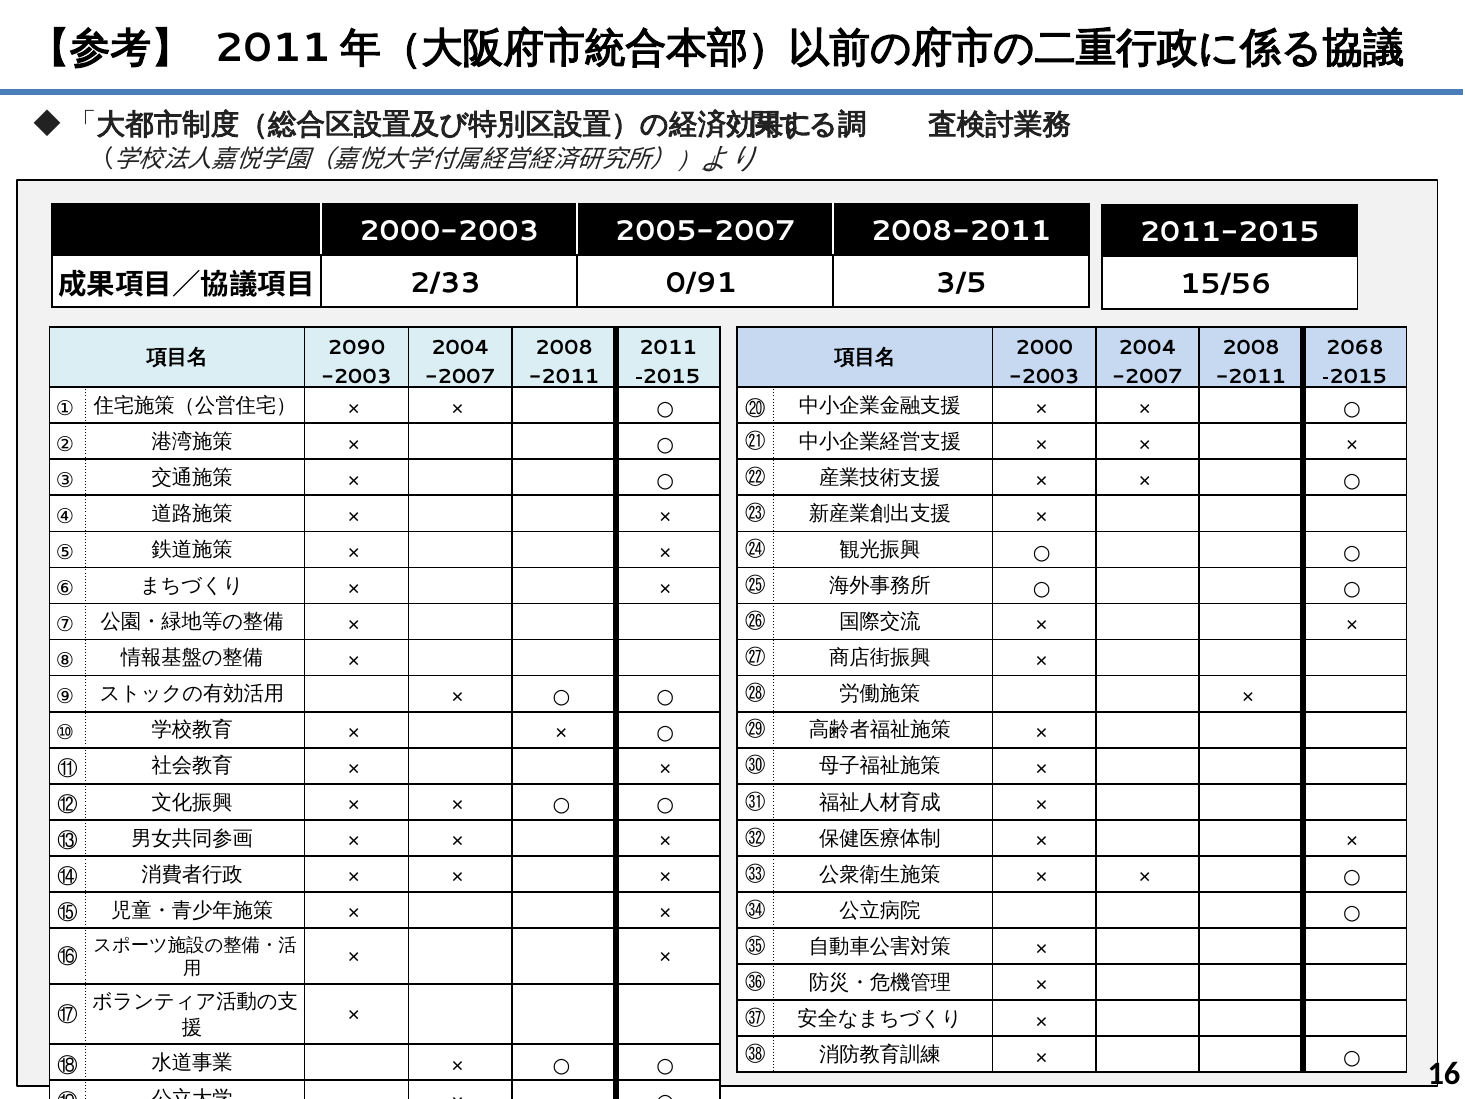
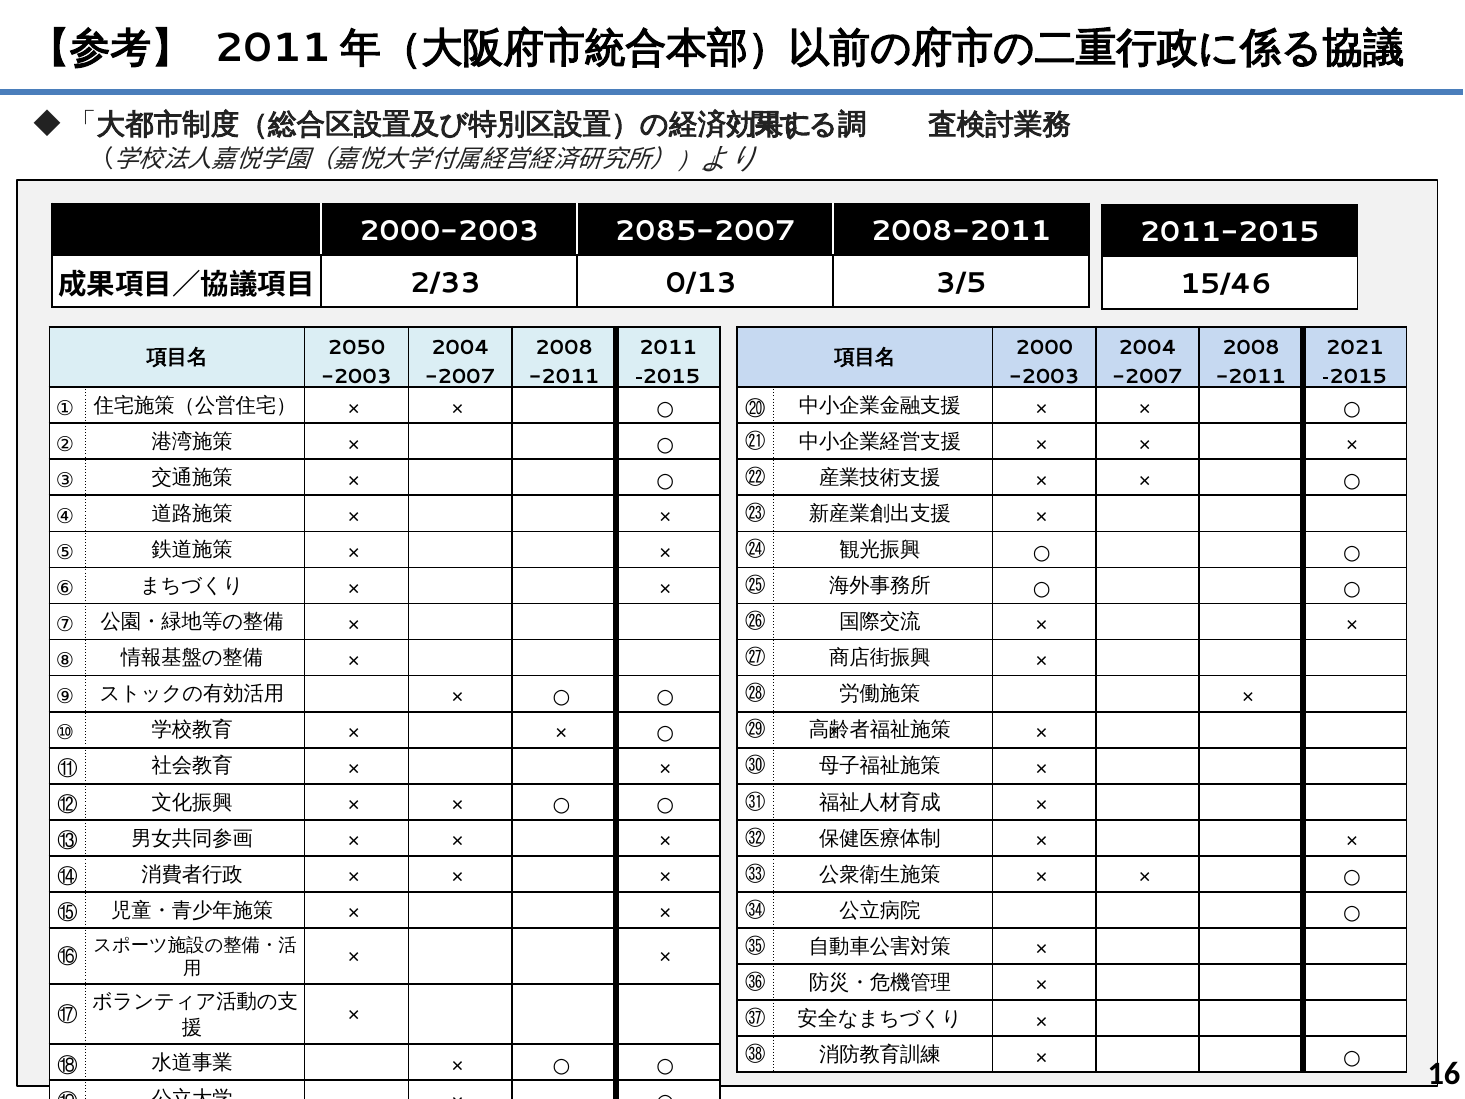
2005-2007: 2005-2007 -> 2085-2007
15/56: 15/56 -> 15/46
0/91: 0/91 -> 0/13
2068: 2068 -> 2021
2090: 2090 -> 2050
